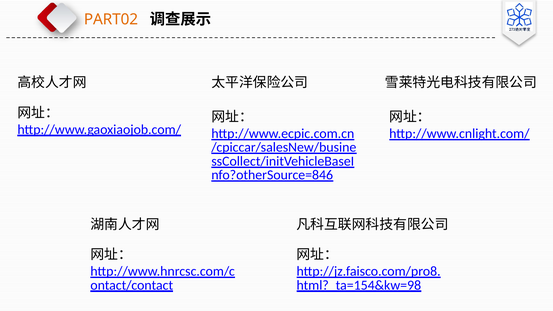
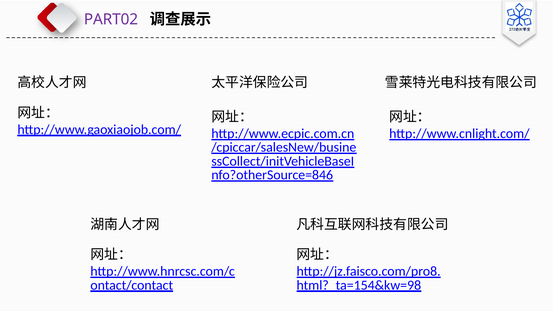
PART02 colour: orange -> purple
